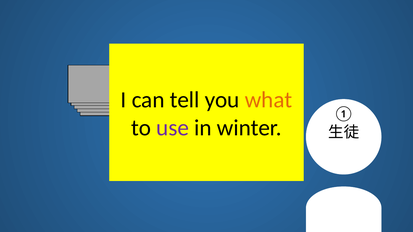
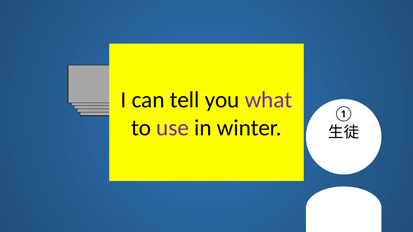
what colour: orange -> purple
